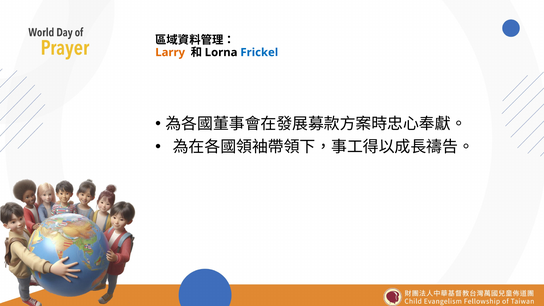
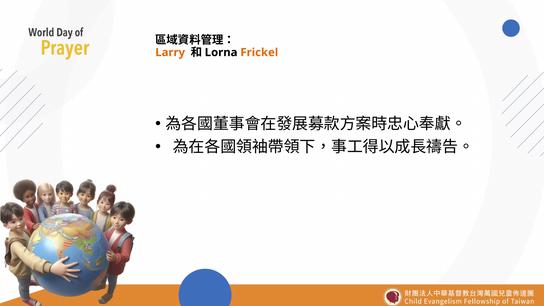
Frickel colour: blue -> orange
